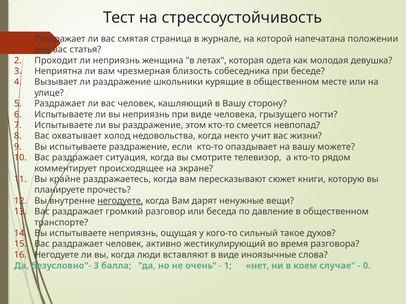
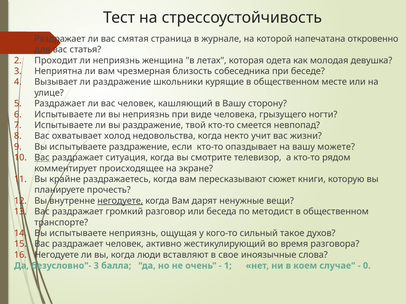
положении: положении -> откровенно
этом: этом -> твой
Вас at (42, 158) underline: none -> present
давление: давление -> методист
в виде: виде -> свое
